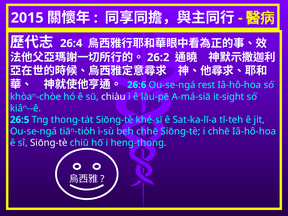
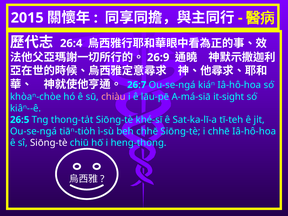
26:2: 26:2 -> 26:9
26:6: 26:6 -> 26:7
rest: rest -> kiáⁿ
chiàu colour: white -> pink
